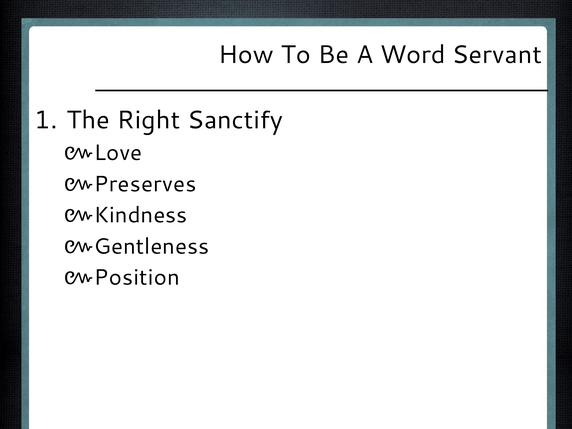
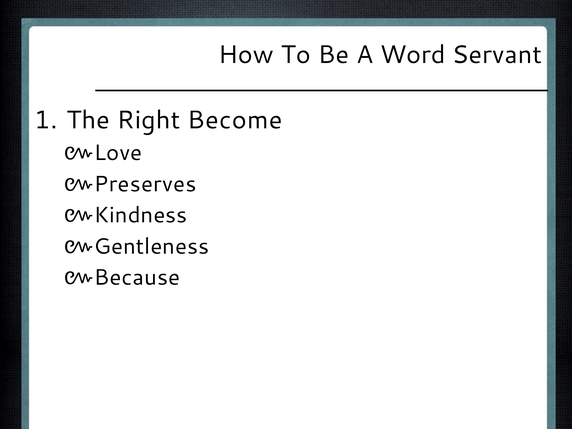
Sanctify: Sanctify -> Become
Position: Position -> Because
